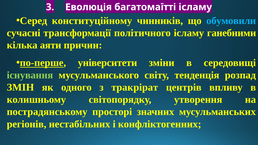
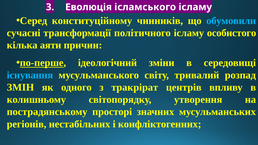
багатомаїтті: багатомаїтті -> ісламського
ганебними: ганебними -> особистого
університети: університети -> ідеологічний
існування colour: light green -> light blue
тенденція: тенденція -> тривалий
